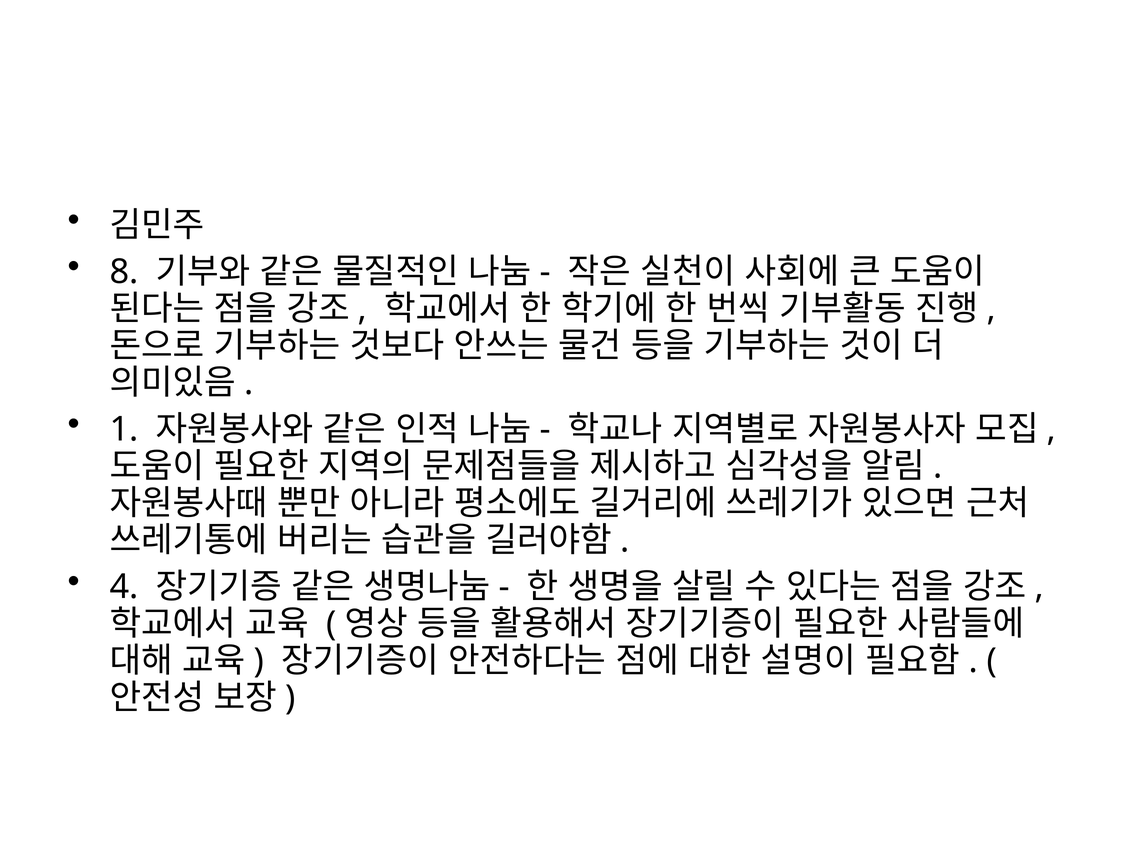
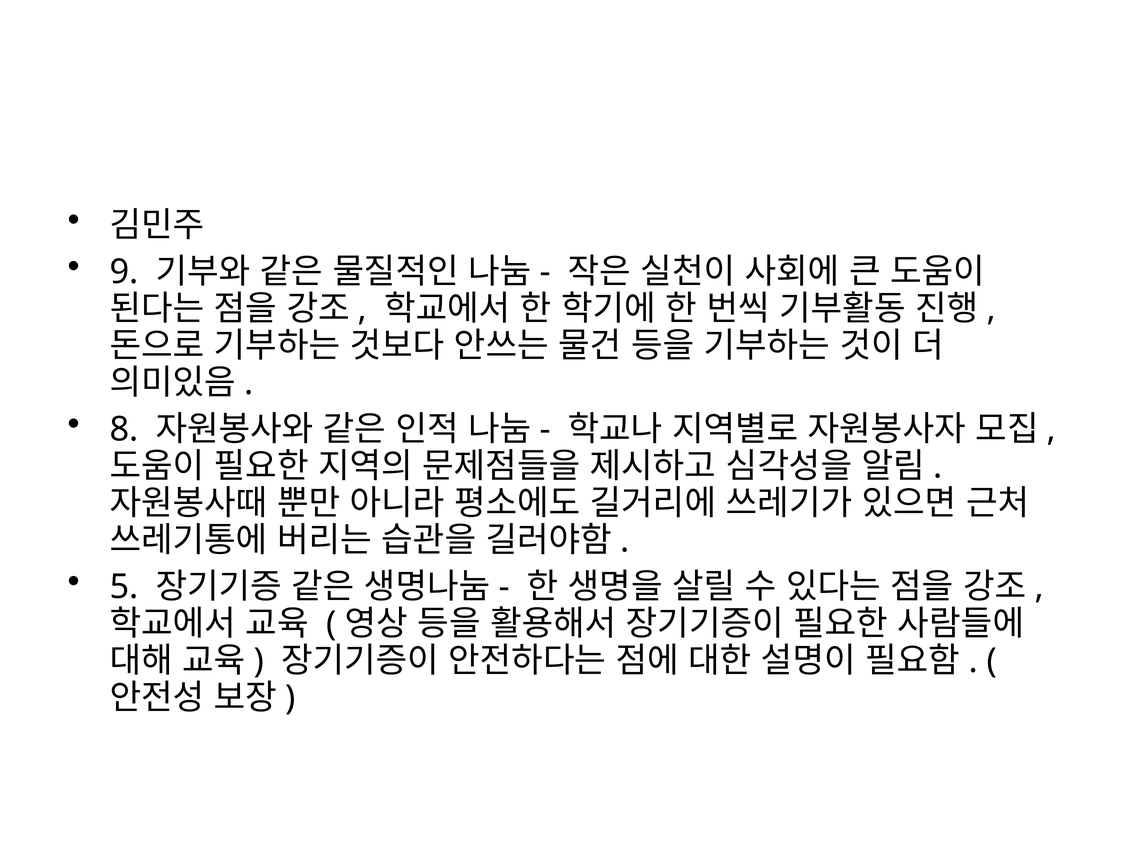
8: 8 -> 9
1: 1 -> 8
4: 4 -> 5
